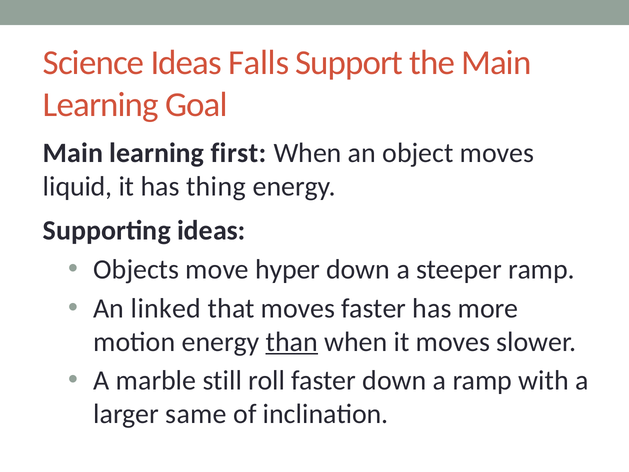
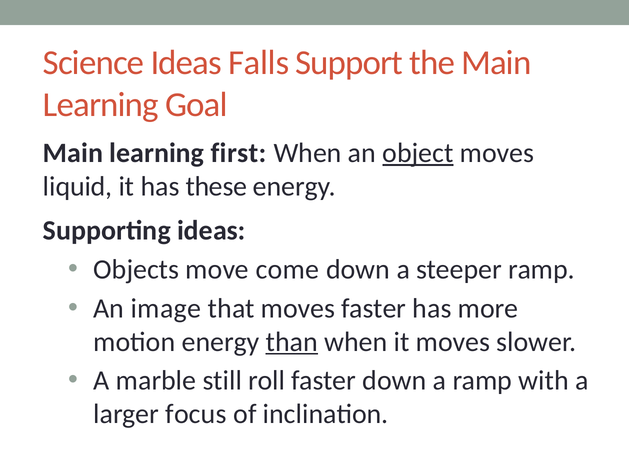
object underline: none -> present
thing: thing -> these
hyper: hyper -> come
linked: linked -> image
same: same -> focus
